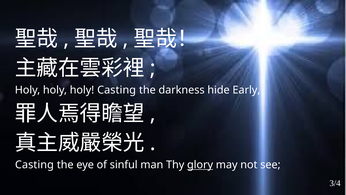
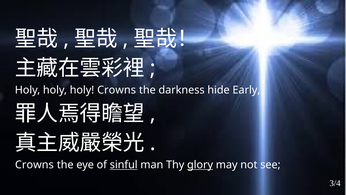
holy Casting: Casting -> Crowns
Casting at (34, 165): Casting -> Crowns
sinful underline: none -> present
